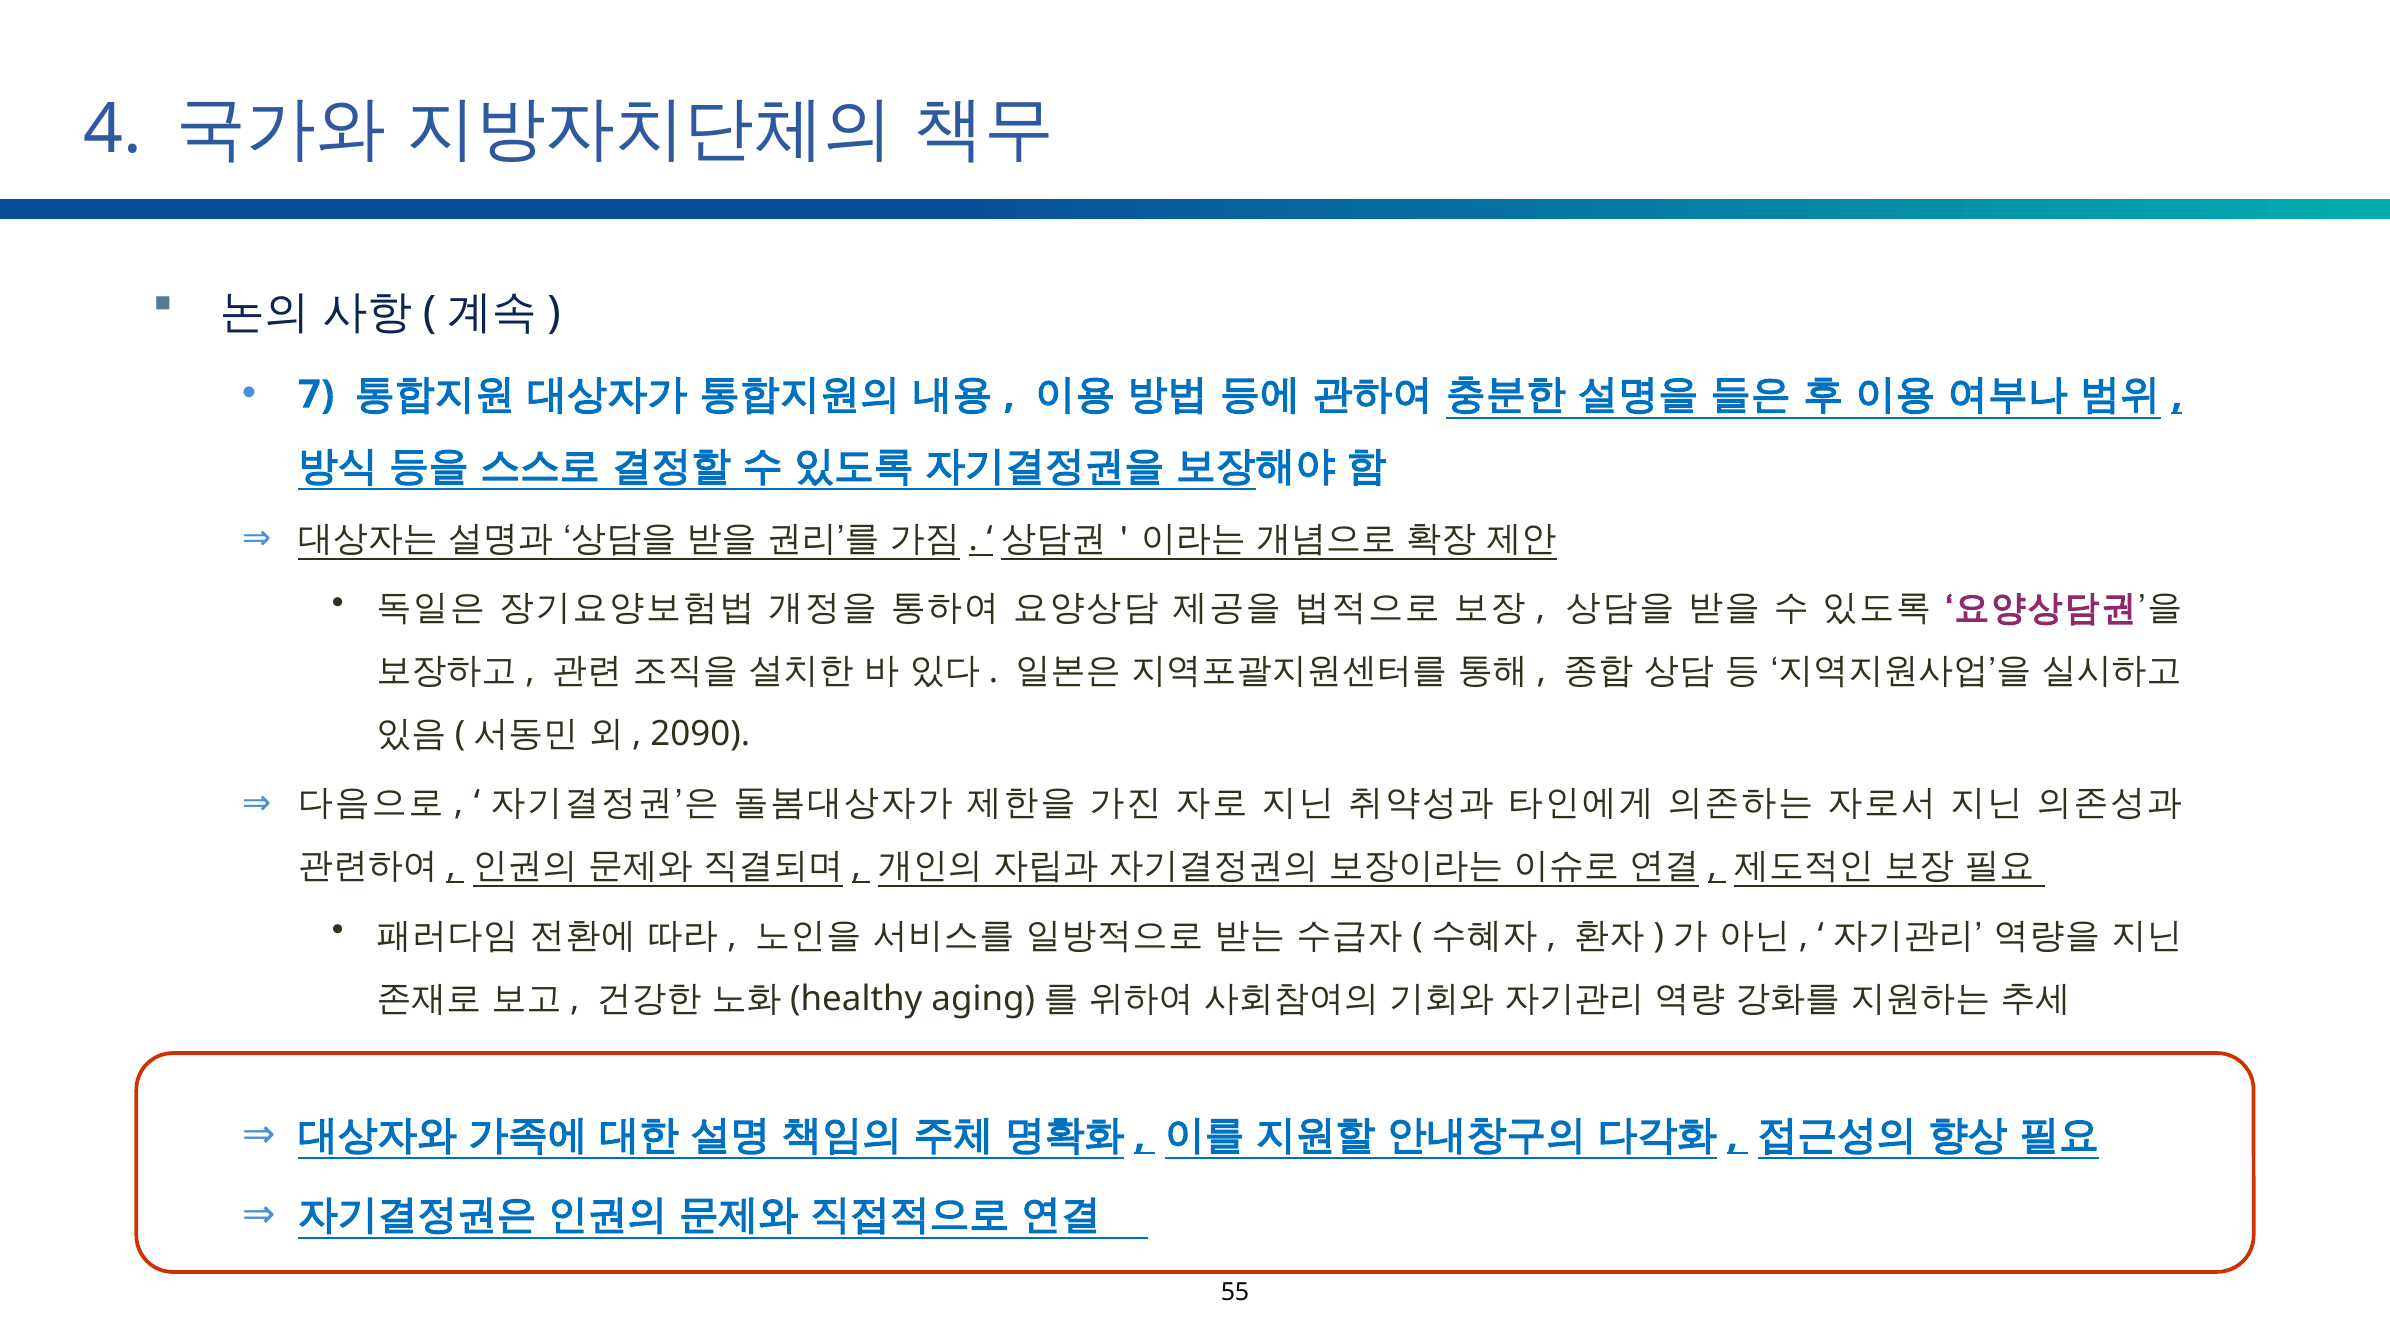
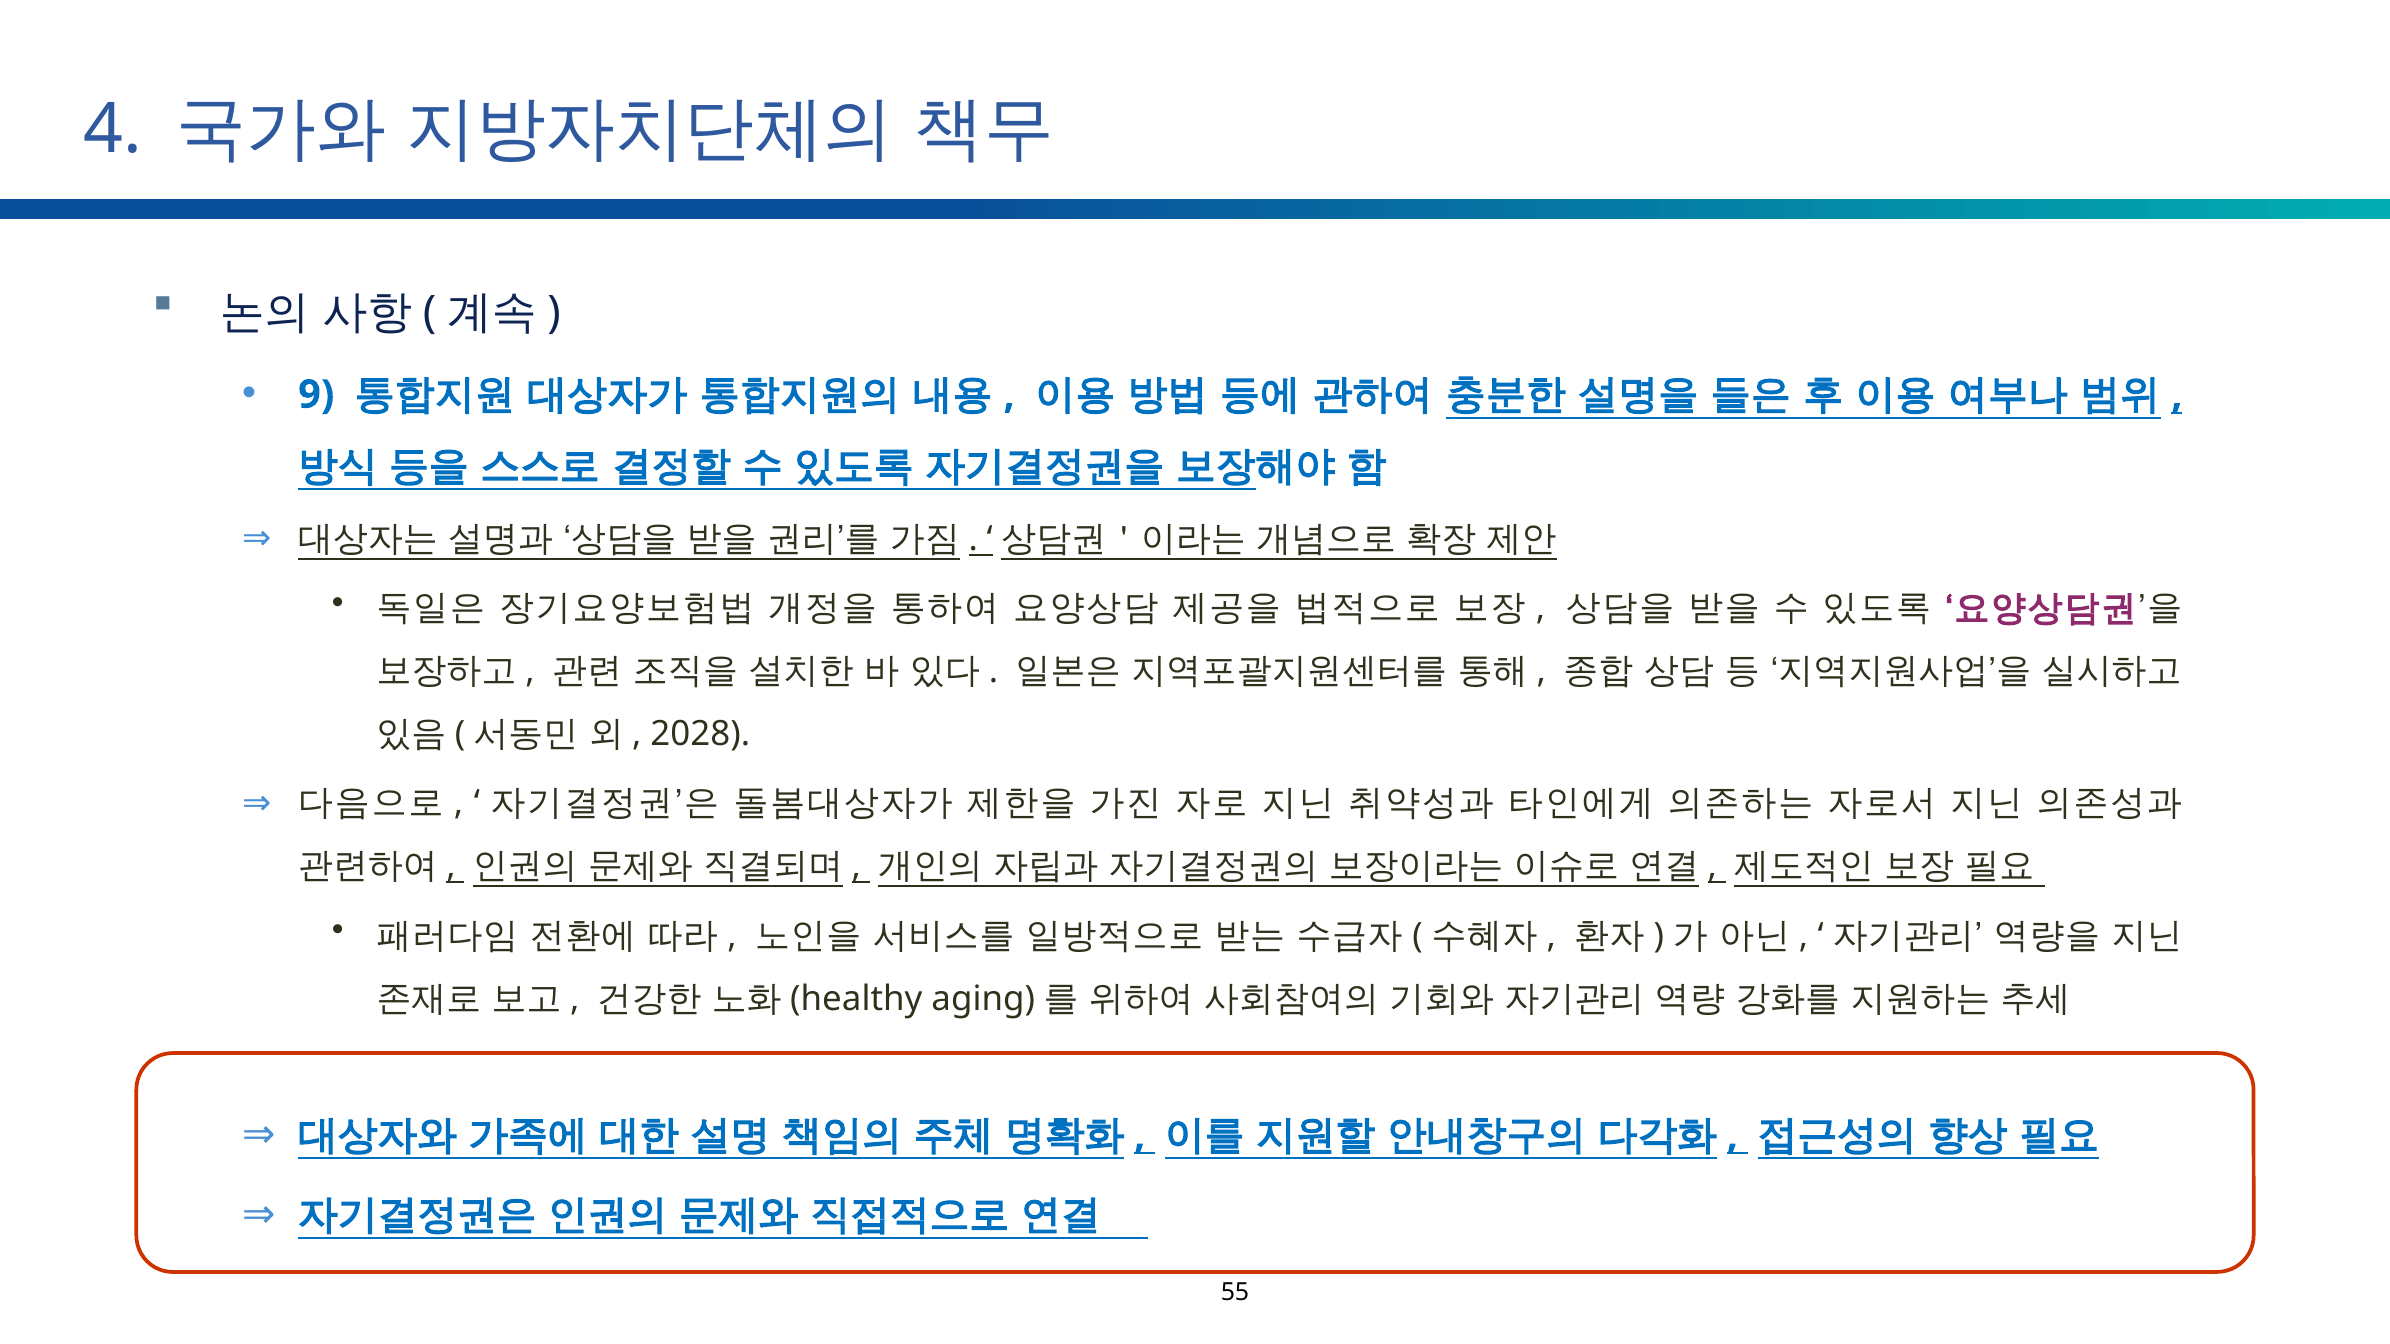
7: 7 -> 9
2090: 2090 -> 2028
